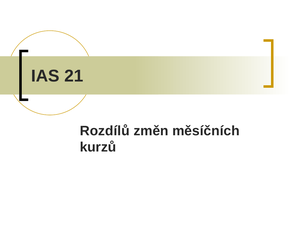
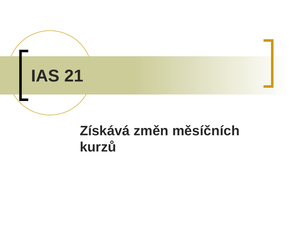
Rozdílů: Rozdílů -> Získává
